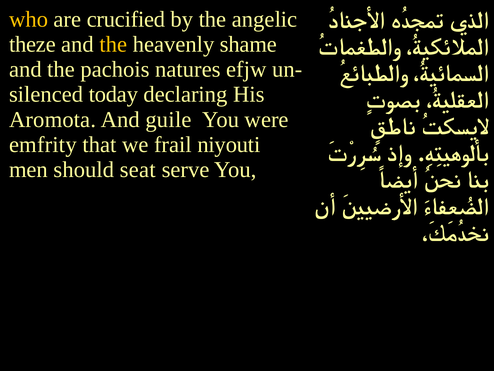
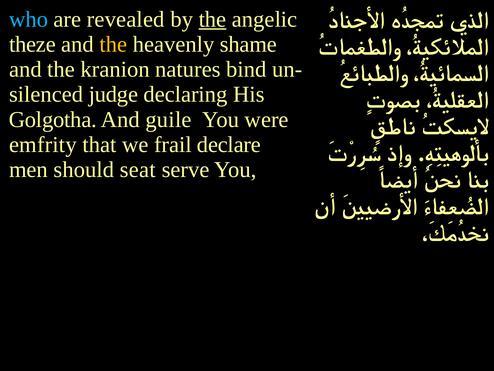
who colour: yellow -> light blue
crucified: crucified -> revealed
the at (212, 19) underline: none -> present
pachois: pachois -> kranion
efjw: efjw -> bind
today: today -> judge
Aromota: Aromota -> Golgotha
niyouti: niyouti -> declare
